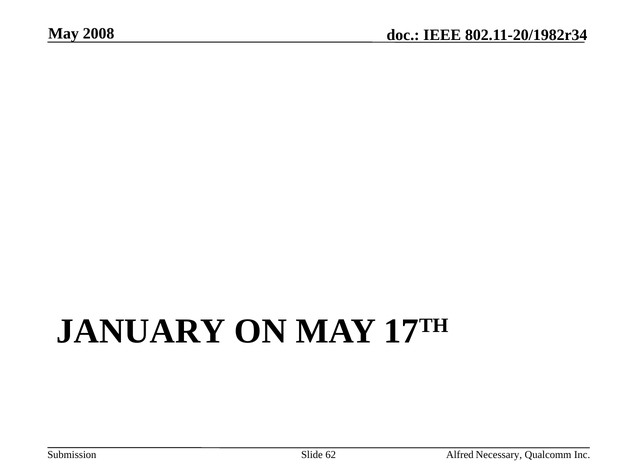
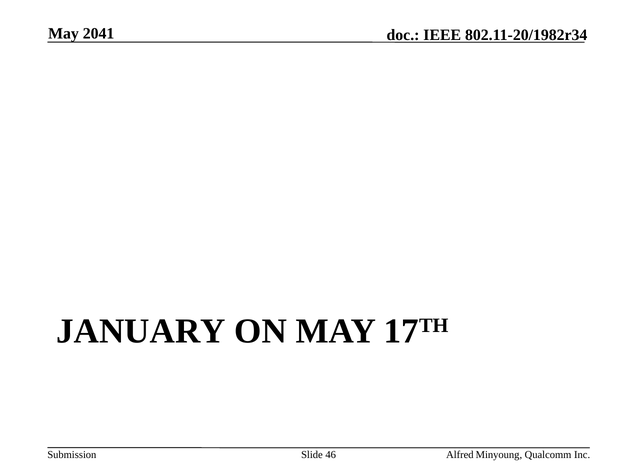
2008: 2008 -> 2041
62: 62 -> 46
Necessary: Necessary -> Minyoung
